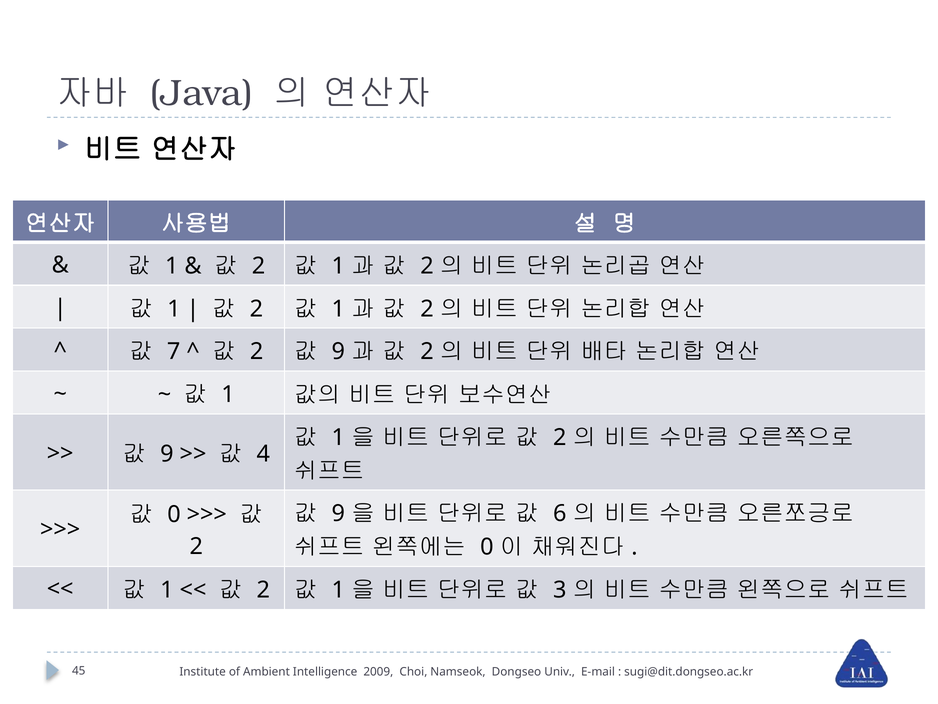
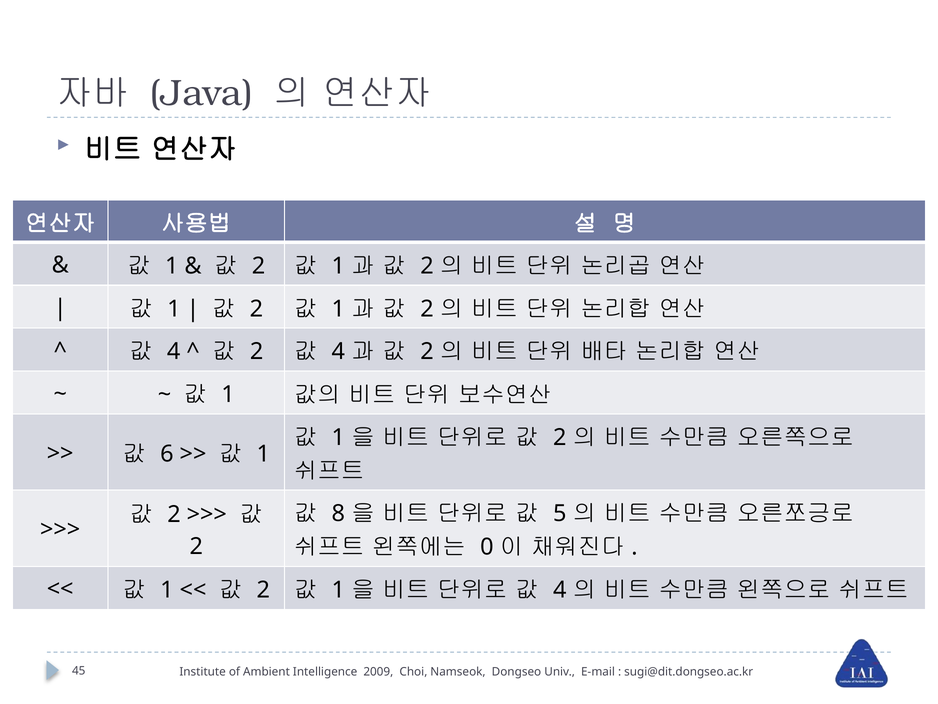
7 at (174, 351): 7 -> 4
9 at (338, 351): 9 -> 4
9 at (167, 454): 9 -> 6
4 at (263, 454): 4 -> 1
9 at (338, 513): 9 -> 8
6: 6 -> 5
0 at (174, 514): 0 -> 2
3 at (560, 590): 3 -> 4
